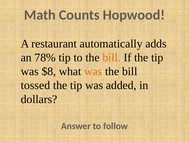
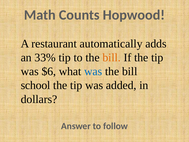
78%: 78% -> 33%
$8: $8 -> $6
was at (93, 71) colour: orange -> blue
tossed: tossed -> school
